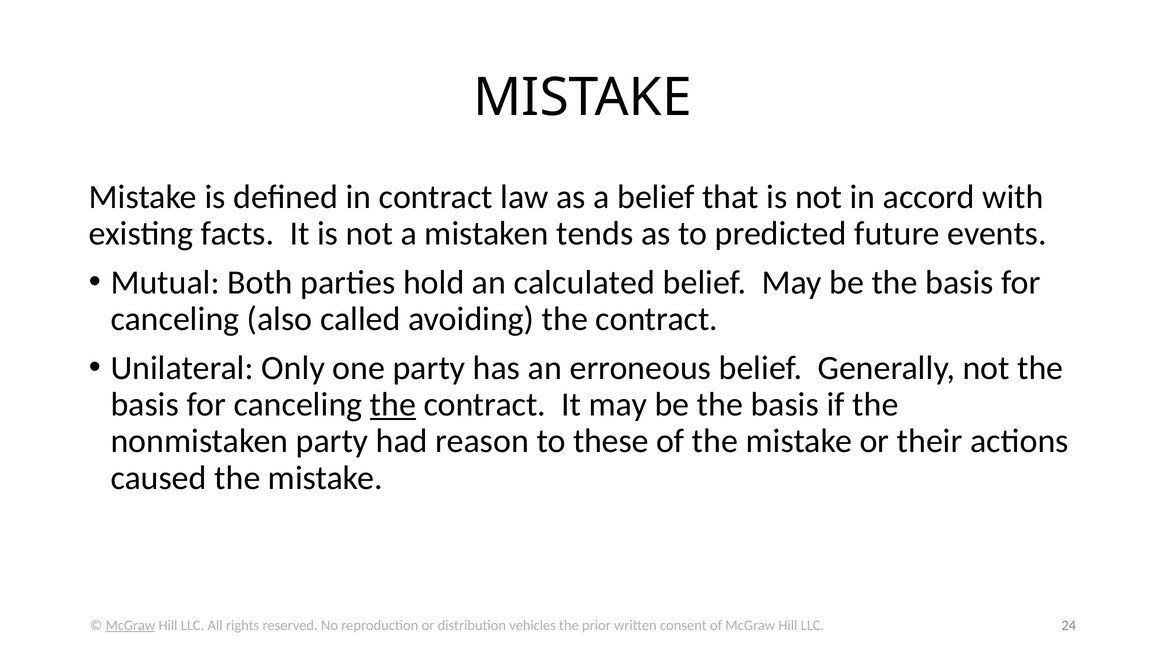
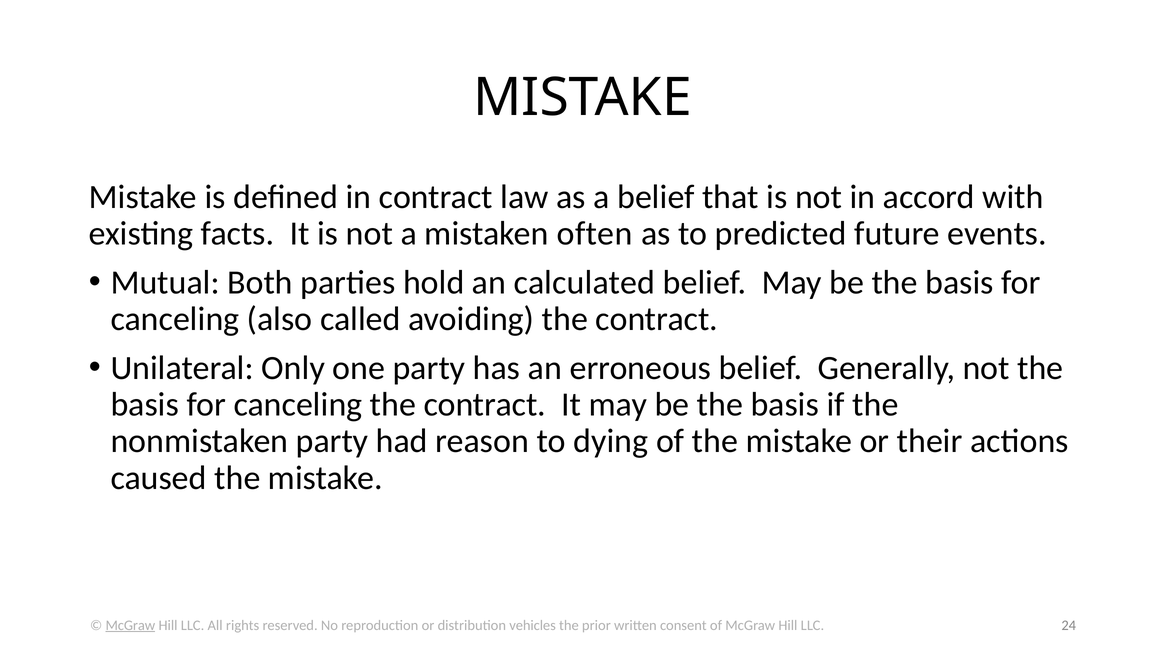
tends: tends -> often
the at (393, 405) underline: present -> none
these: these -> dying
